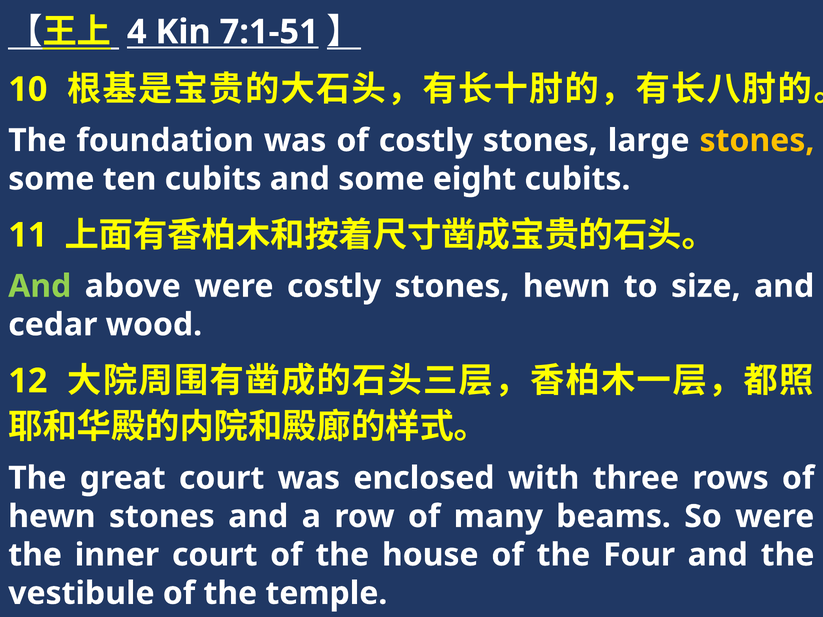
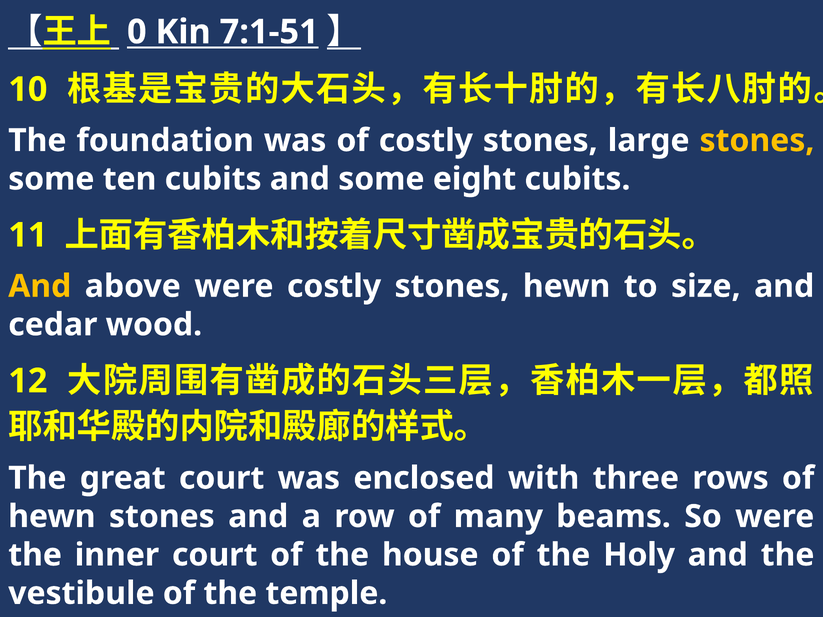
4: 4 -> 0
And at (40, 286) colour: light green -> yellow
Four: Four -> Holy
